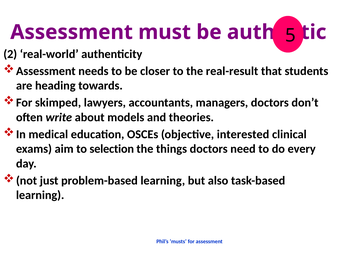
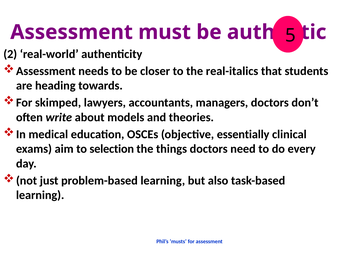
real-result: real-result -> real-italics
interested: interested -> essentially
